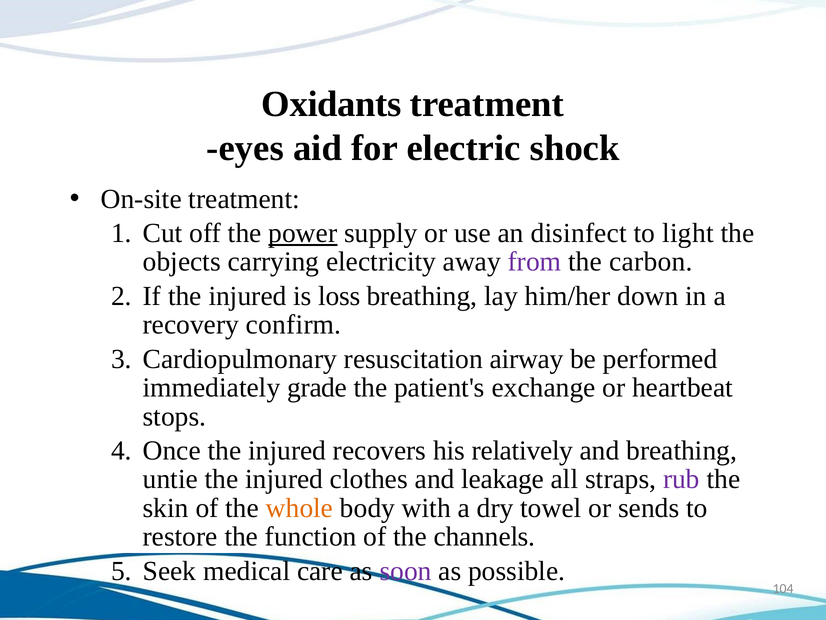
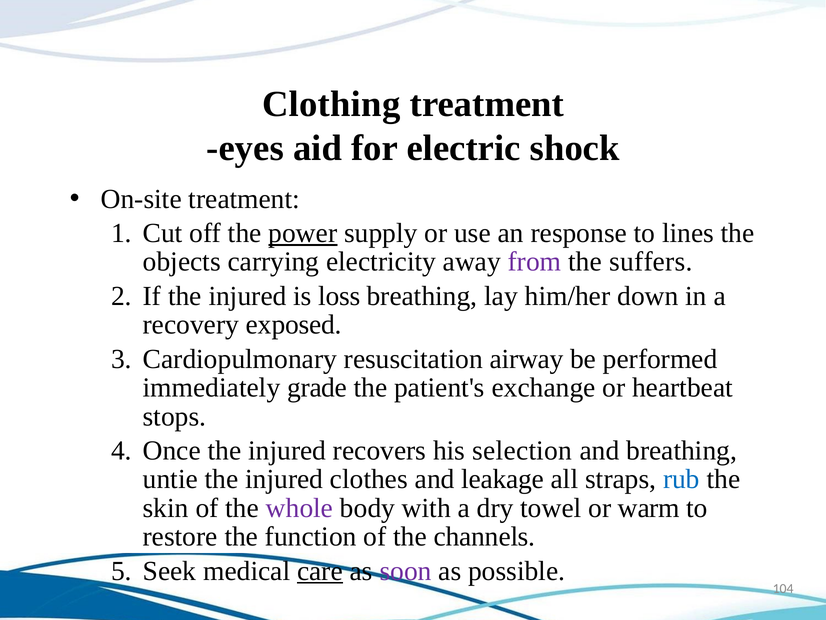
Oxidants: Oxidants -> Clothing
disinfect: disinfect -> response
light: light -> lines
carbon: carbon -> suffers
confirm: confirm -> exposed
relatively: relatively -> selection
rub colour: purple -> blue
whole colour: orange -> purple
sends: sends -> warm
care underline: none -> present
